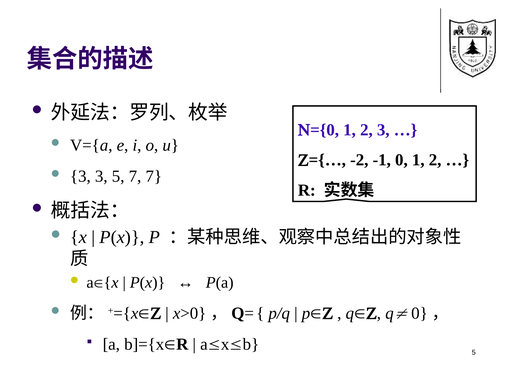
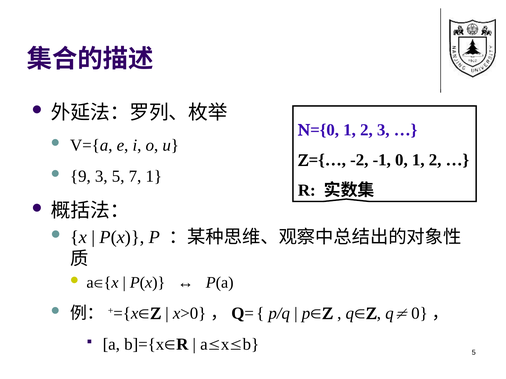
3 at (80, 176): 3 -> 9
7 7: 7 -> 1
